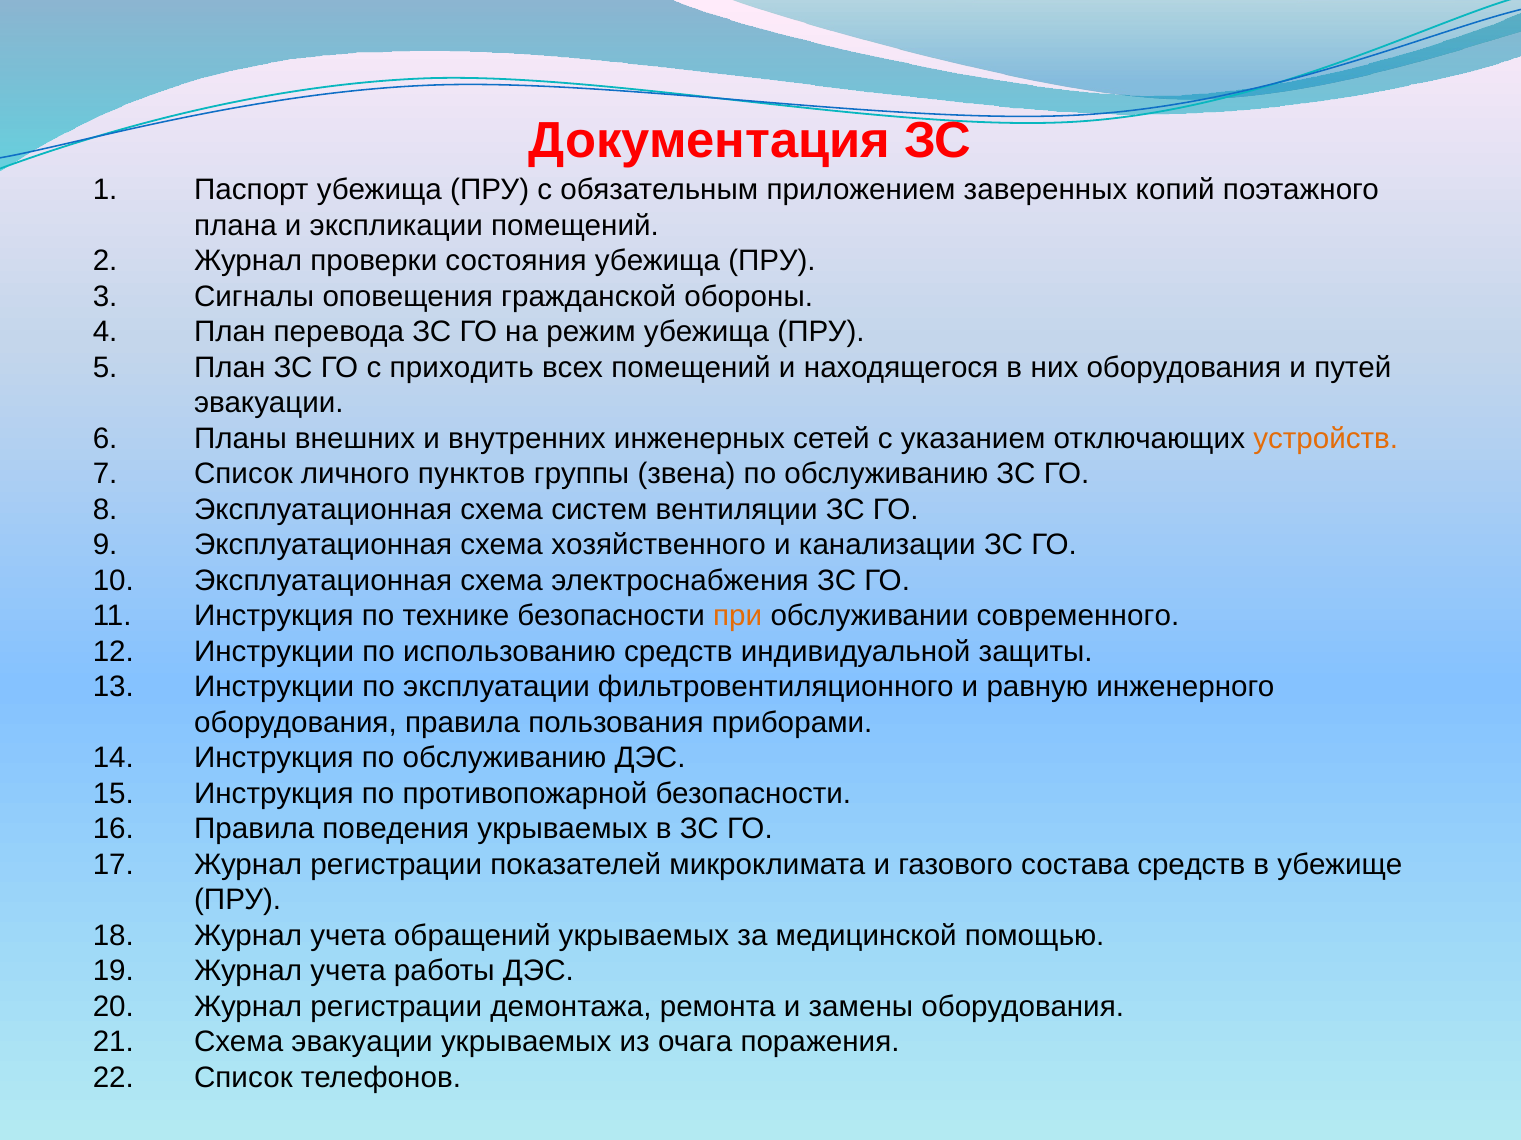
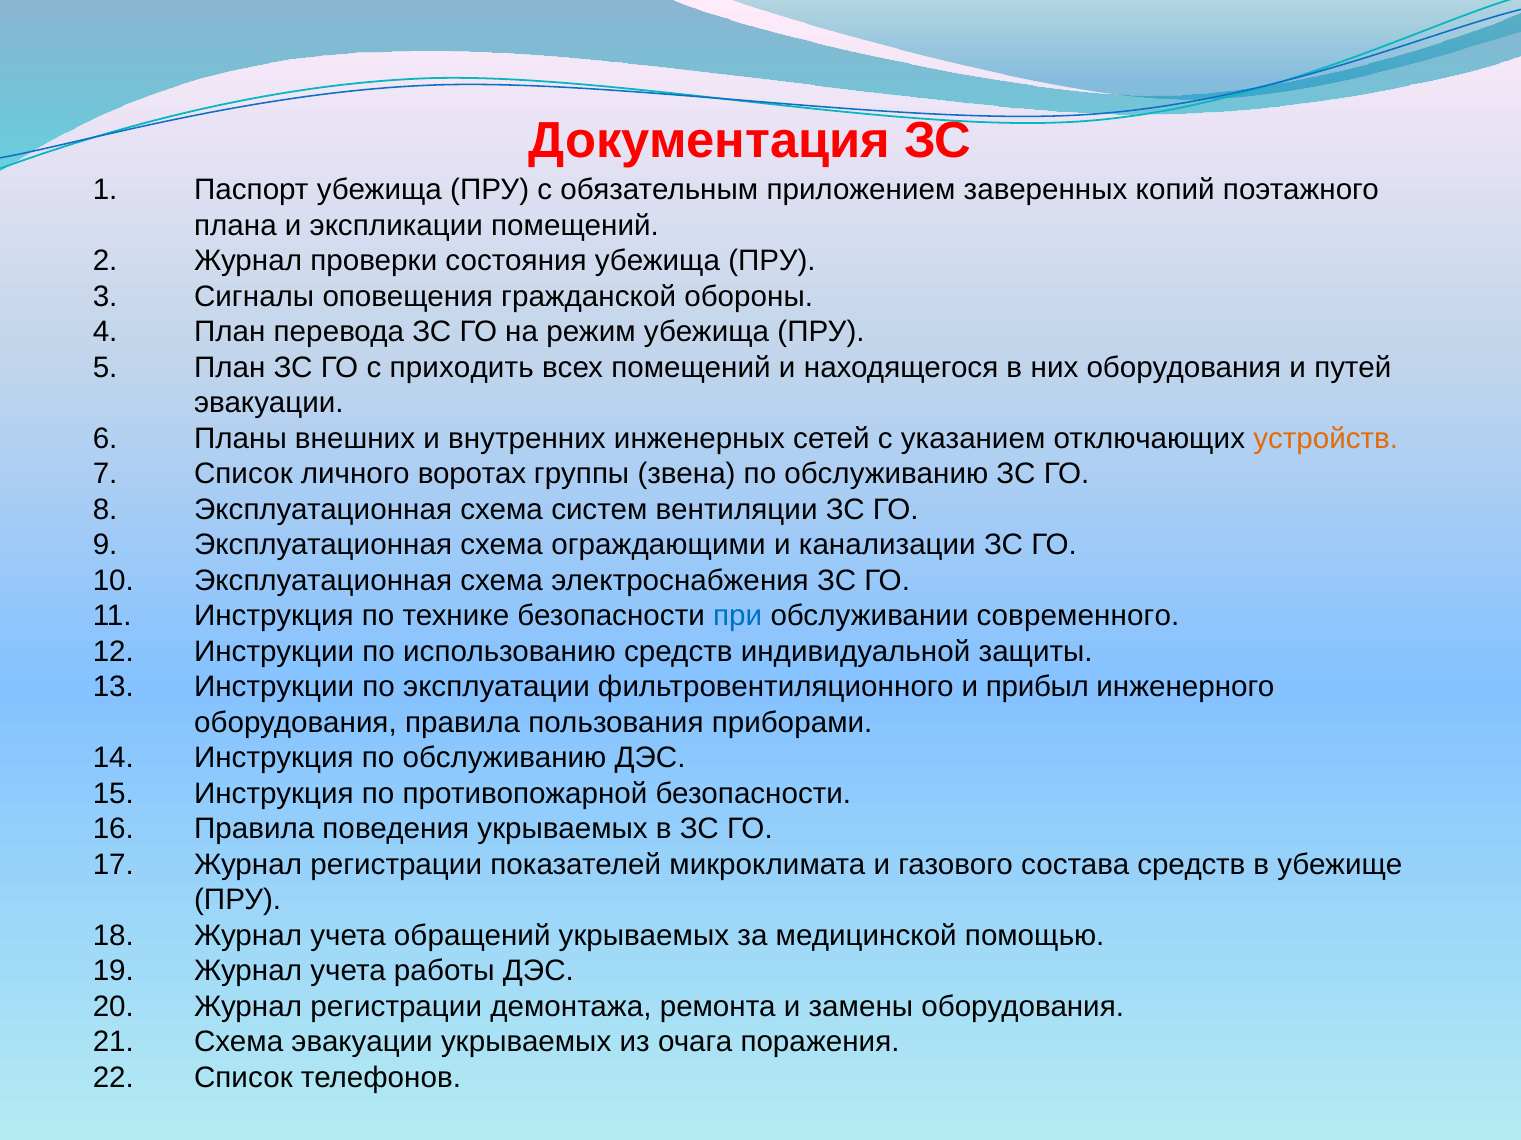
пунктов: пунктов -> воротах
хозяйственного: хозяйственного -> ограждающими
при colour: orange -> blue
равную: равную -> прибыл
